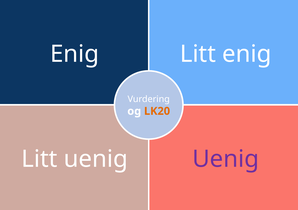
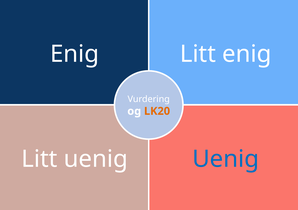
Uenig at (226, 159) colour: purple -> blue
